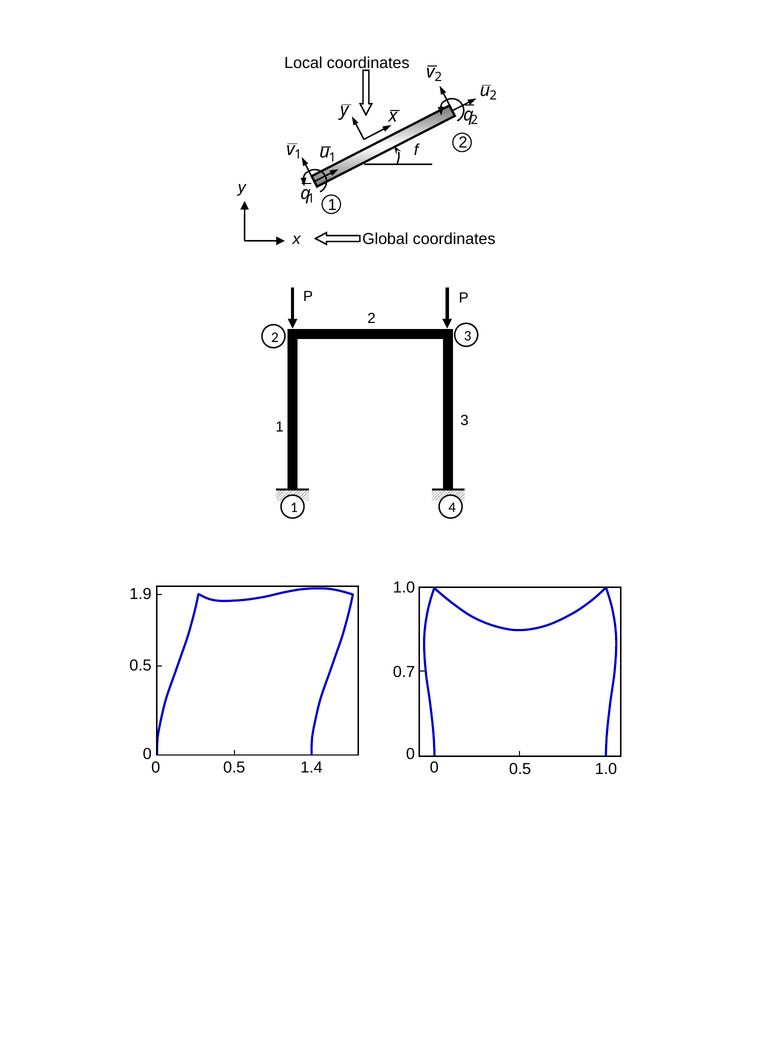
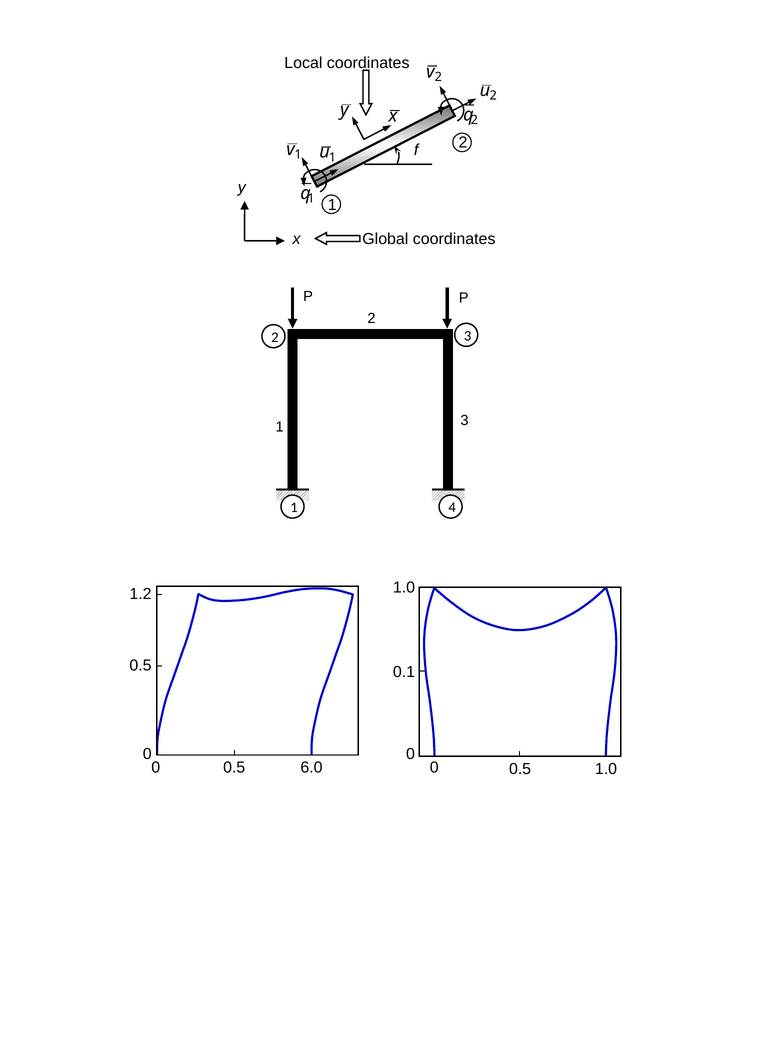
1.9: 1.9 -> 1.2
0.7: 0.7 -> 0.1
1.4: 1.4 -> 6.0
